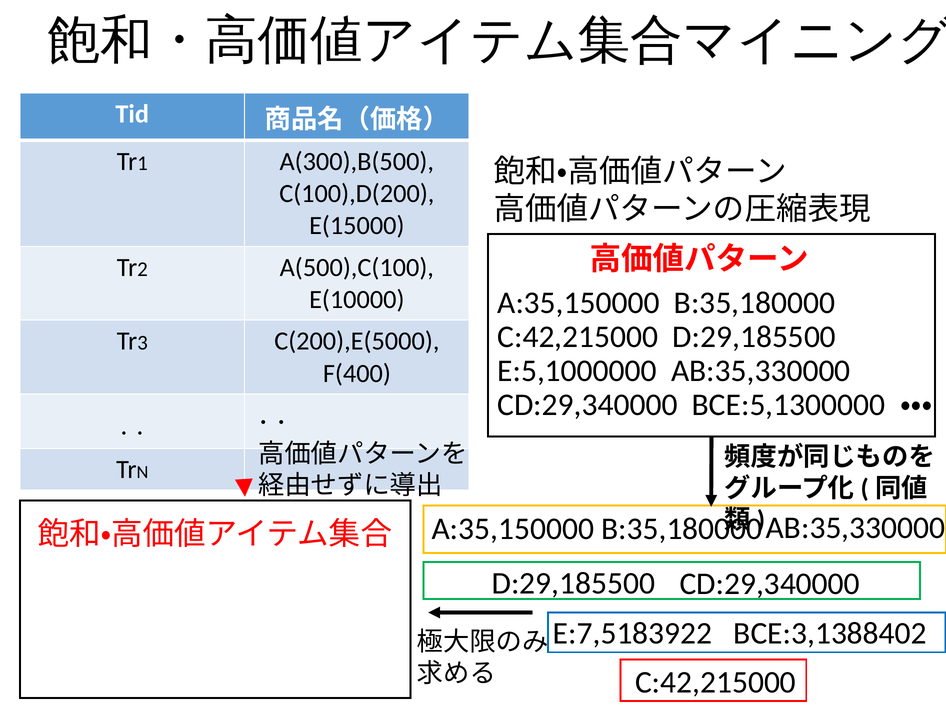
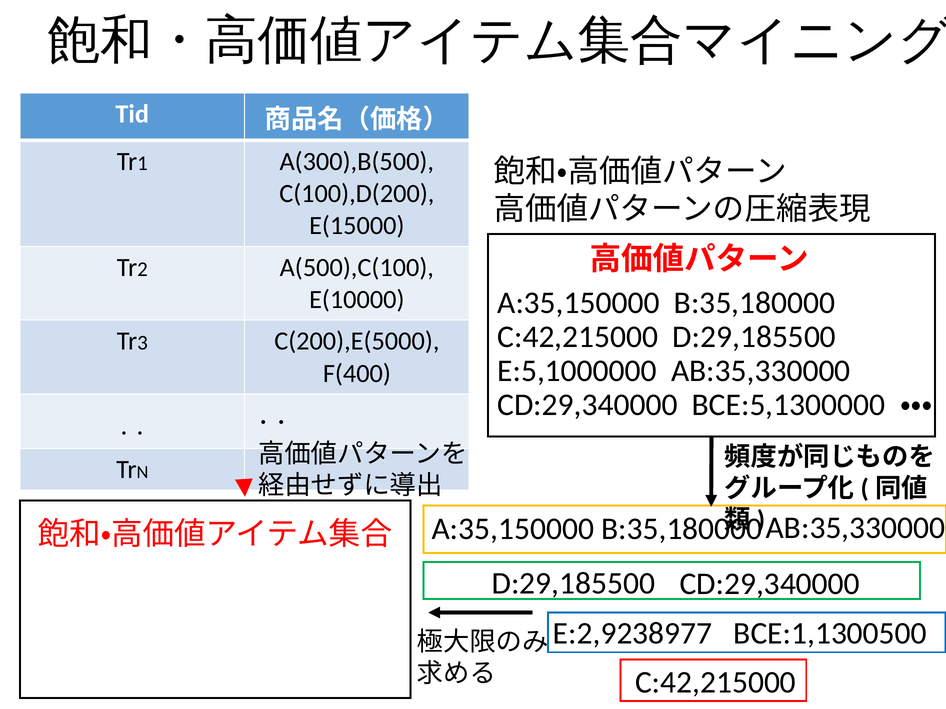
E:7,5183922: E:7,5183922 -> E:2,9238977
BCE:3,1388402: BCE:3,1388402 -> BCE:1,1300500
